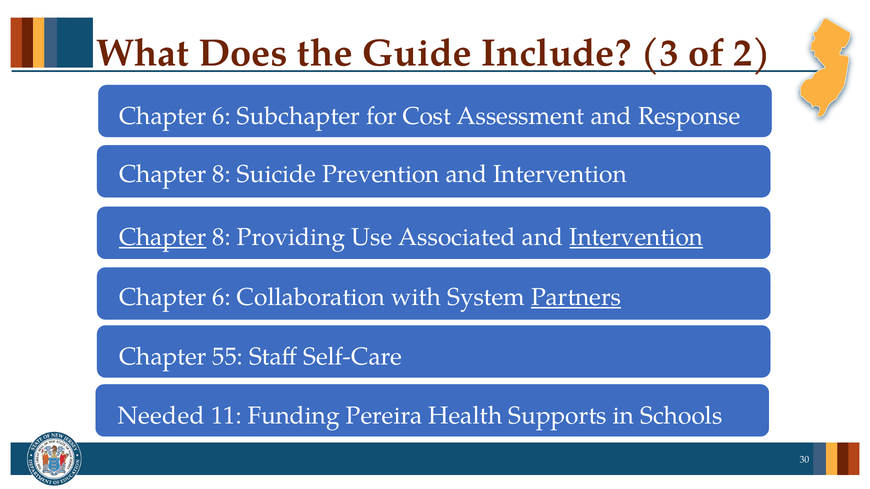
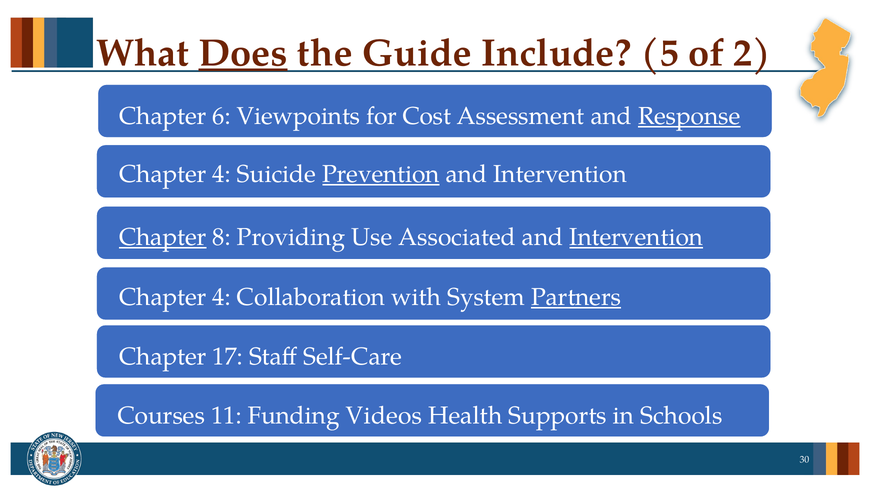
Does underline: none -> present
3: 3 -> 5
Subchapter: Subchapter -> Viewpoints
Response underline: none -> present
8 at (222, 174): 8 -> 4
Prevention underline: none -> present
6 at (222, 297): 6 -> 4
55: 55 -> 17
Needed: Needed -> Courses
Pereira: Pereira -> Videos
